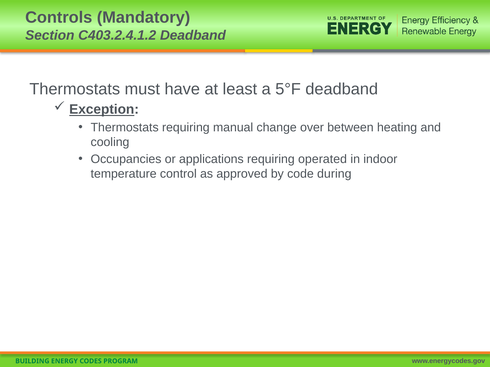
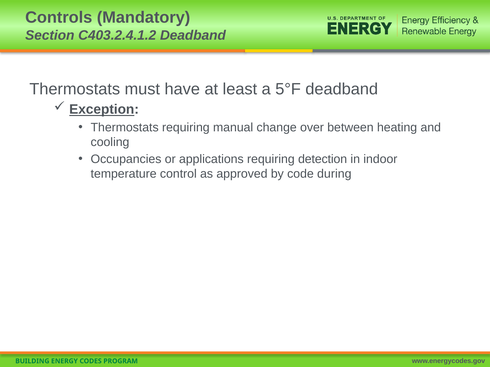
operated: operated -> detection
